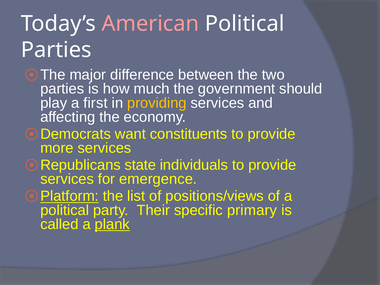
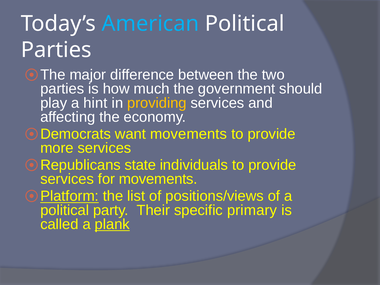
American colour: pink -> light blue
first: first -> hint
want constituents: constituents -> movements
for emergence: emergence -> movements
